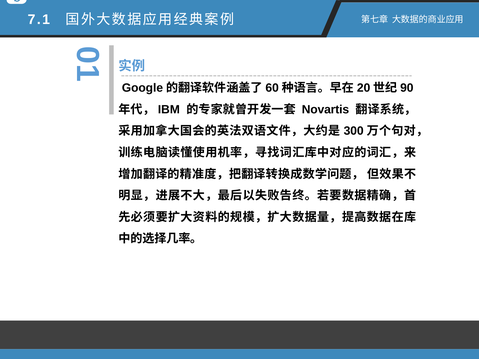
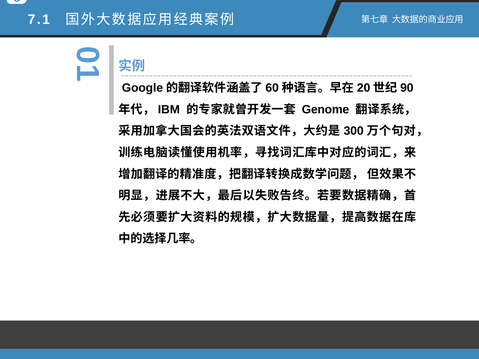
Novartis: Novartis -> Genome
